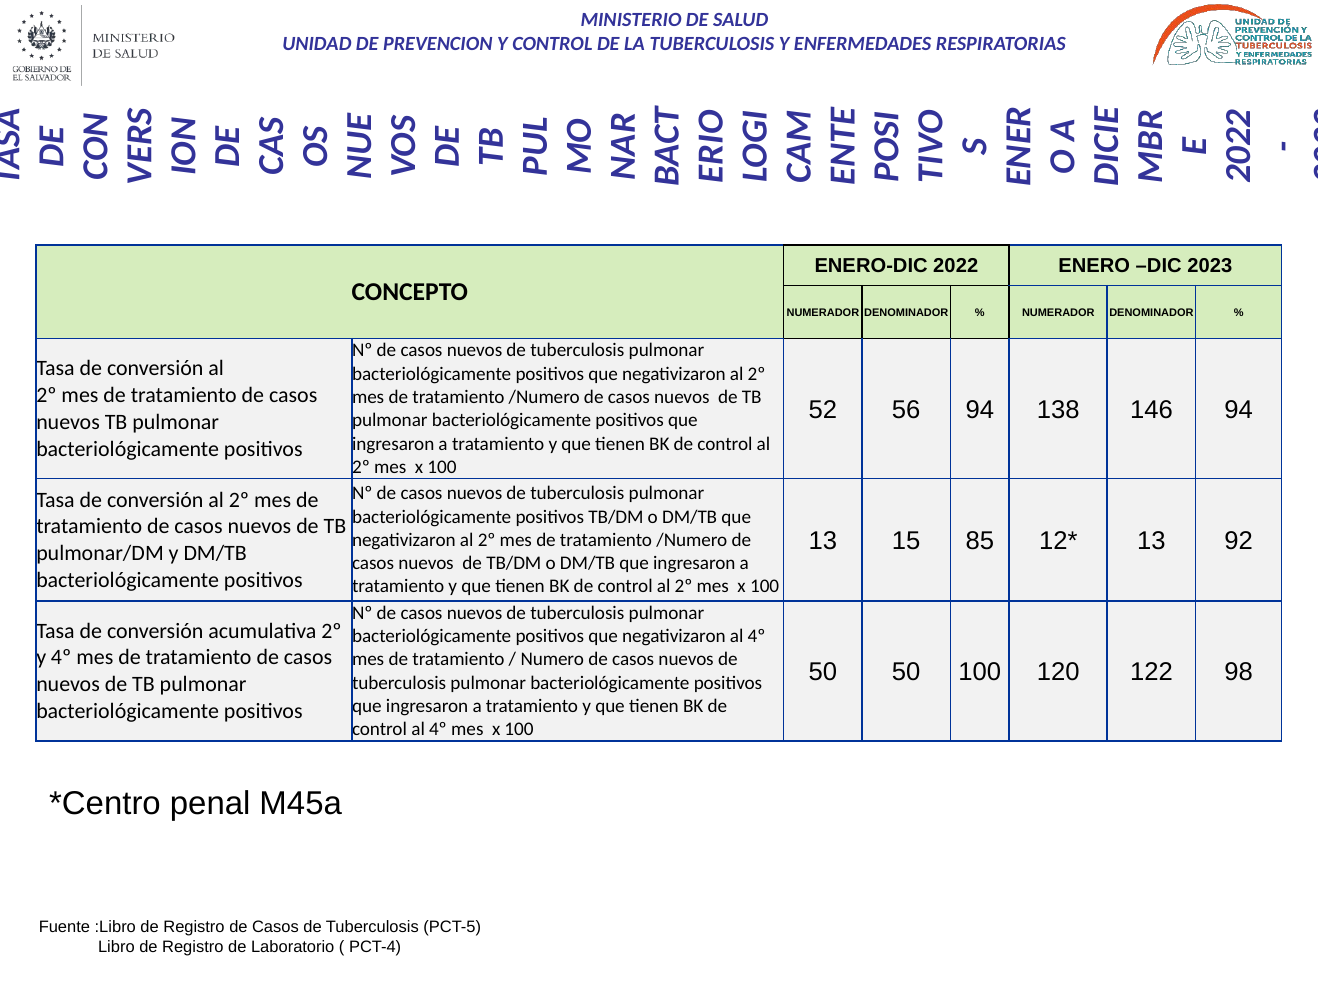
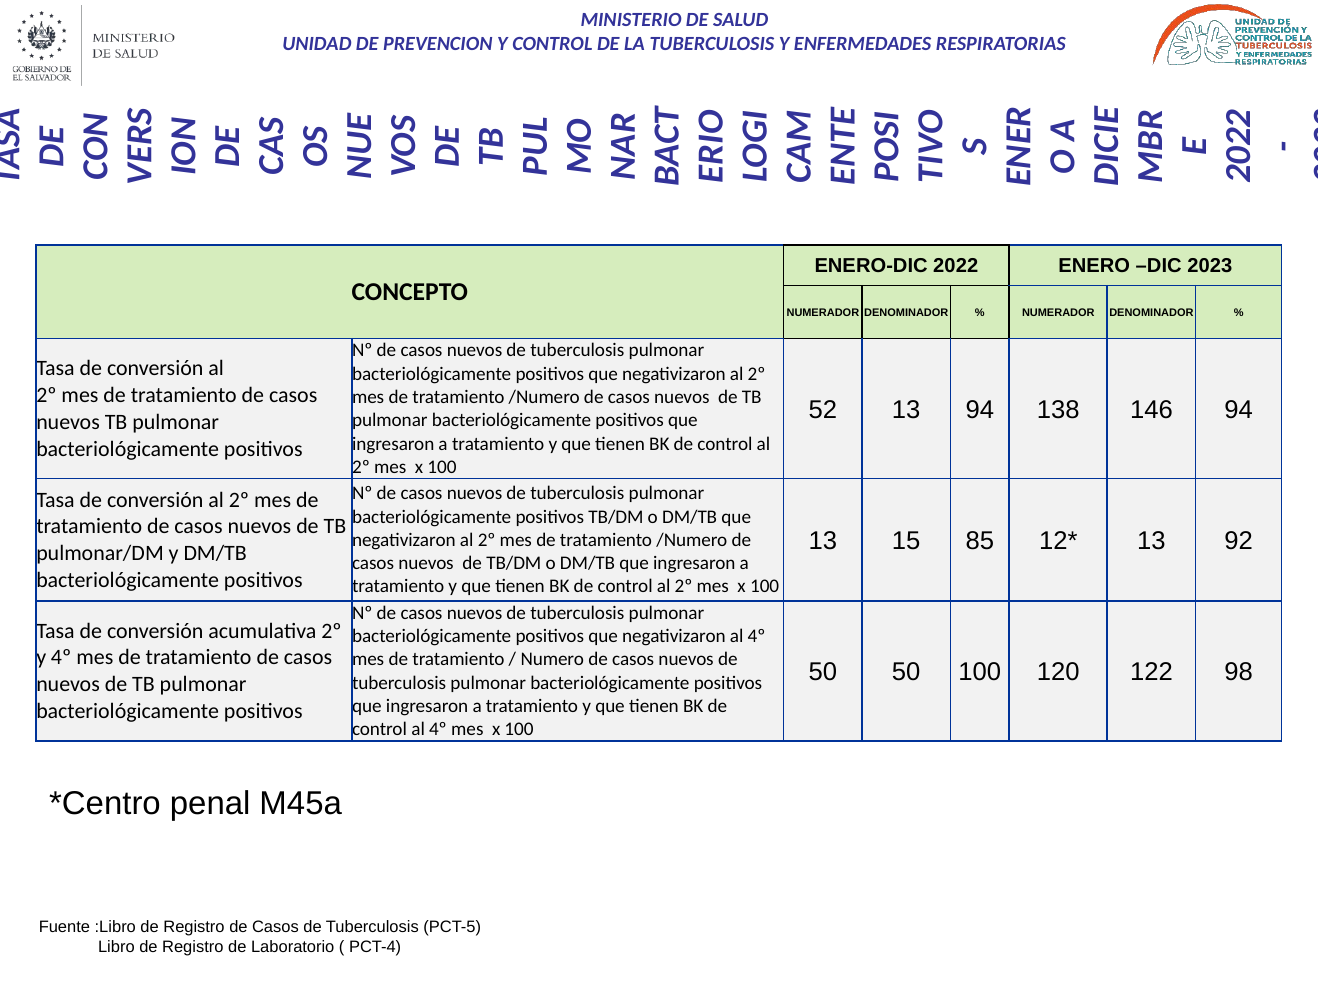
52 56: 56 -> 13
